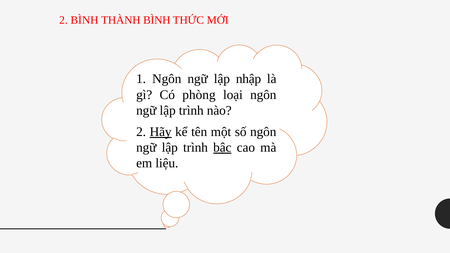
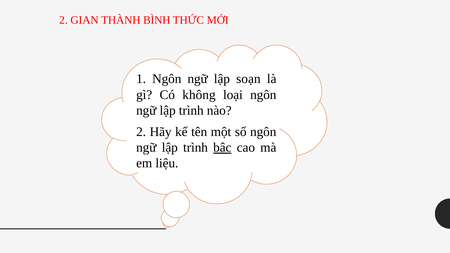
2 BÌNH: BÌNH -> GIAN
nhập: nhập -> soạn
phòng: phòng -> không
Hãy underline: present -> none
